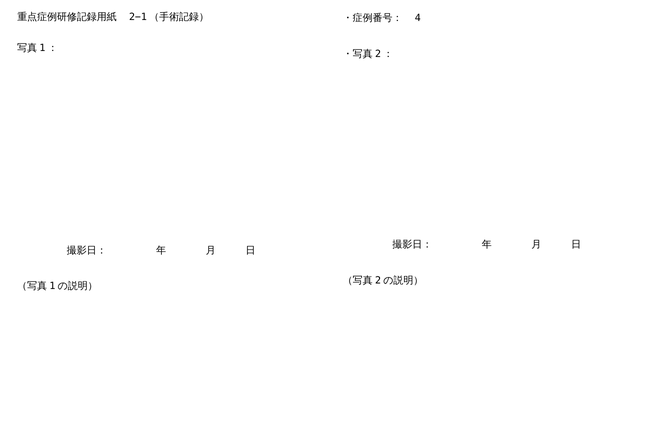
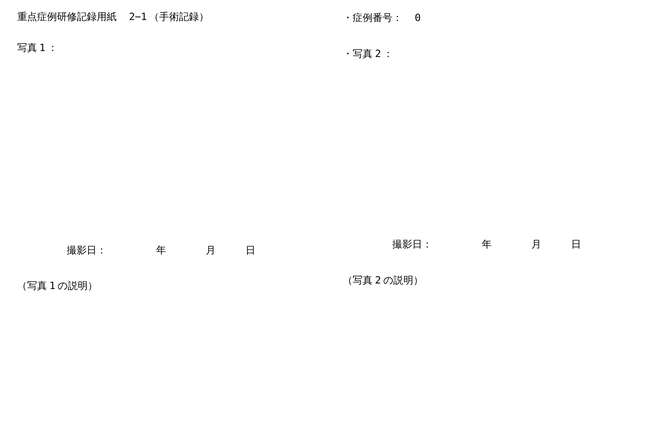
4: 4 -> 0
